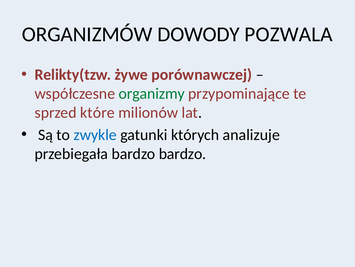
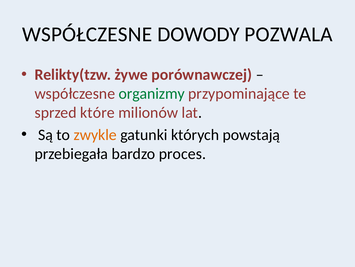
ORGANIZMÓW at (87, 34): ORGANIZMÓW -> WSPÓŁCZESNE
zwykle colour: blue -> orange
analizuje: analizuje -> powstają
bardzo bardzo: bardzo -> proces
